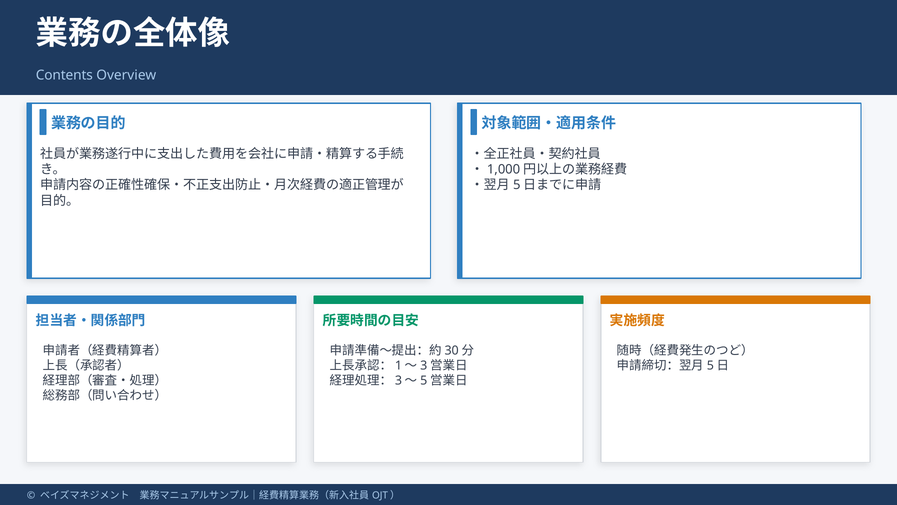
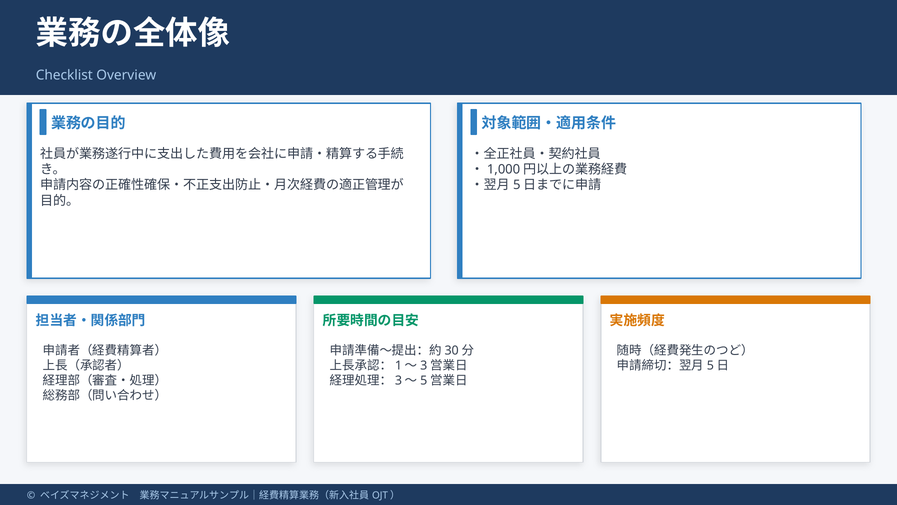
Contents: Contents -> Checklist
